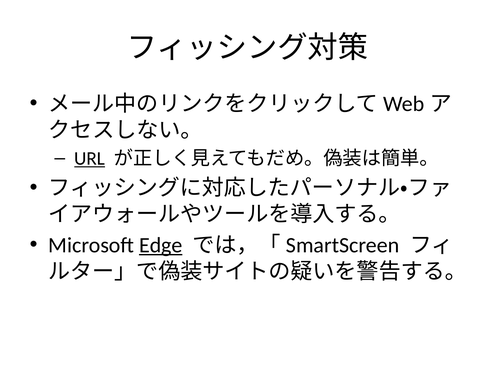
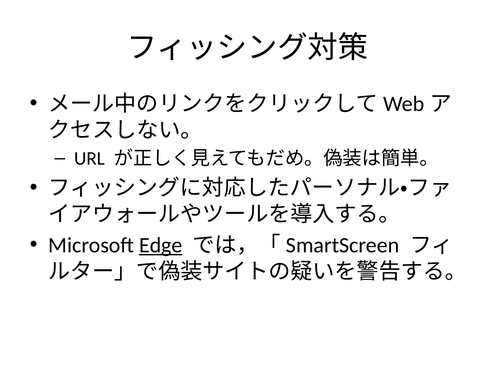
URL underline: present -> none
